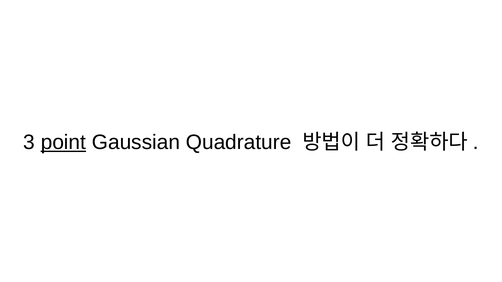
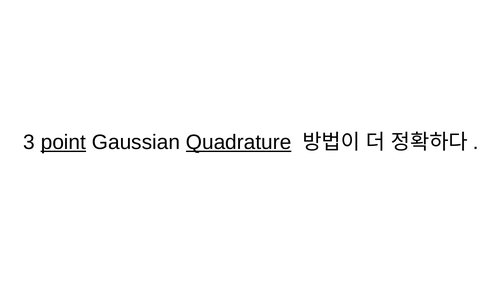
Quadrature underline: none -> present
